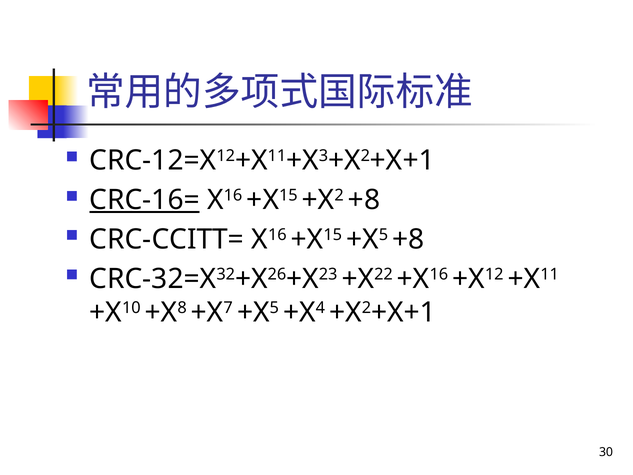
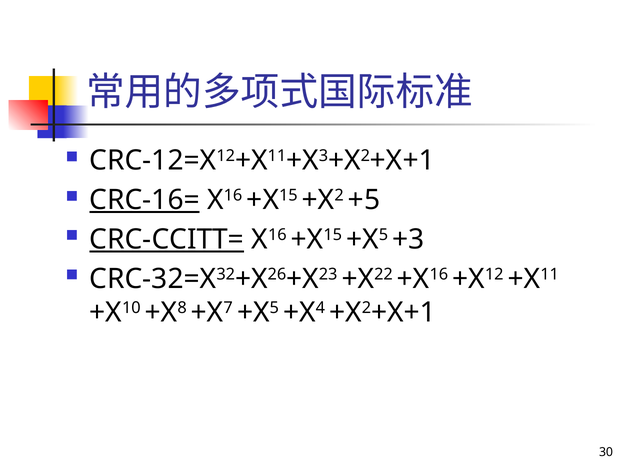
+X2 +8: +8 -> +5
CRC-CCITT= underline: none -> present
+X5 +8: +8 -> +3
